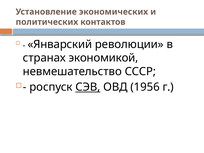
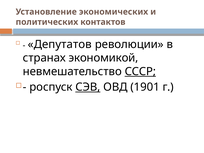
Январский: Январский -> Депутатов
СССР underline: none -> present
1956: 1956 -> 1901
